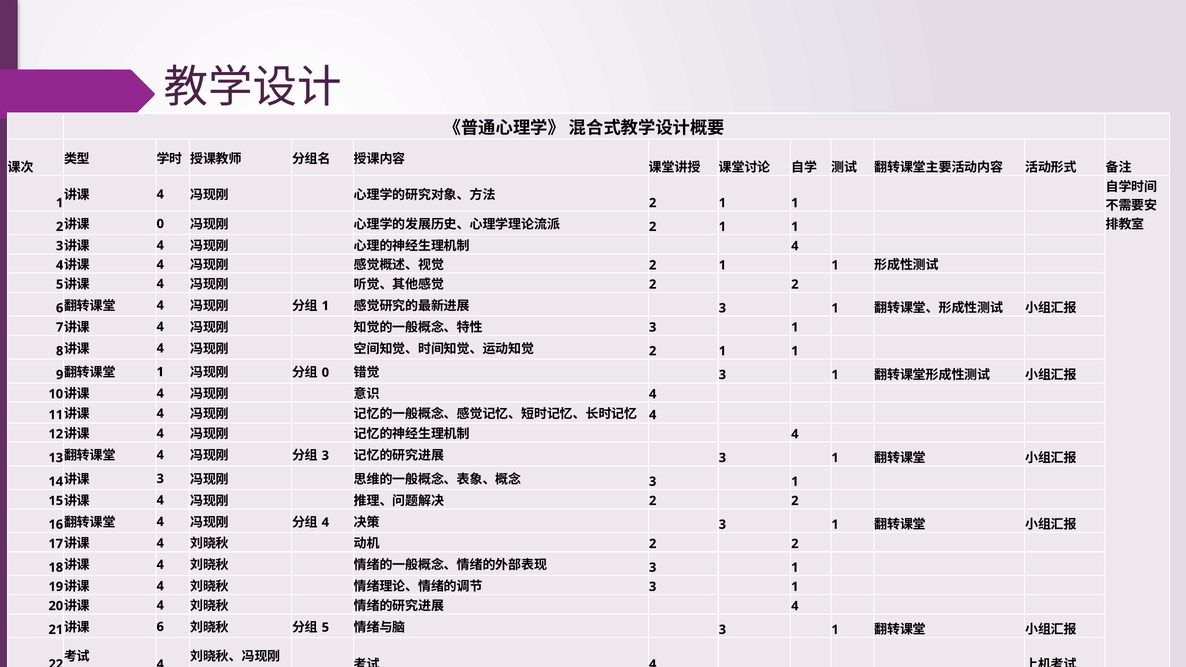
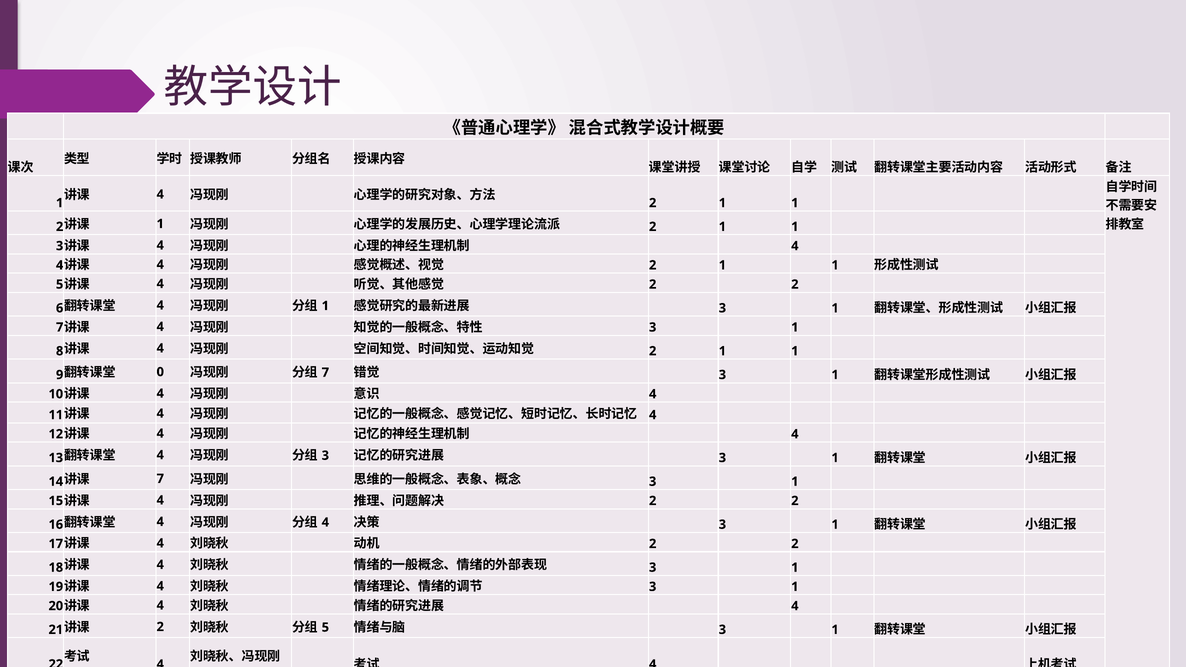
0 at (160, 224): 0 -> 1
1 at (160, 372): 1 -> 0
0 at (325, 373): 0 -> 7
3 at (160, 479): 3 -> 7
6 at (160, 627): 6 -> 2
